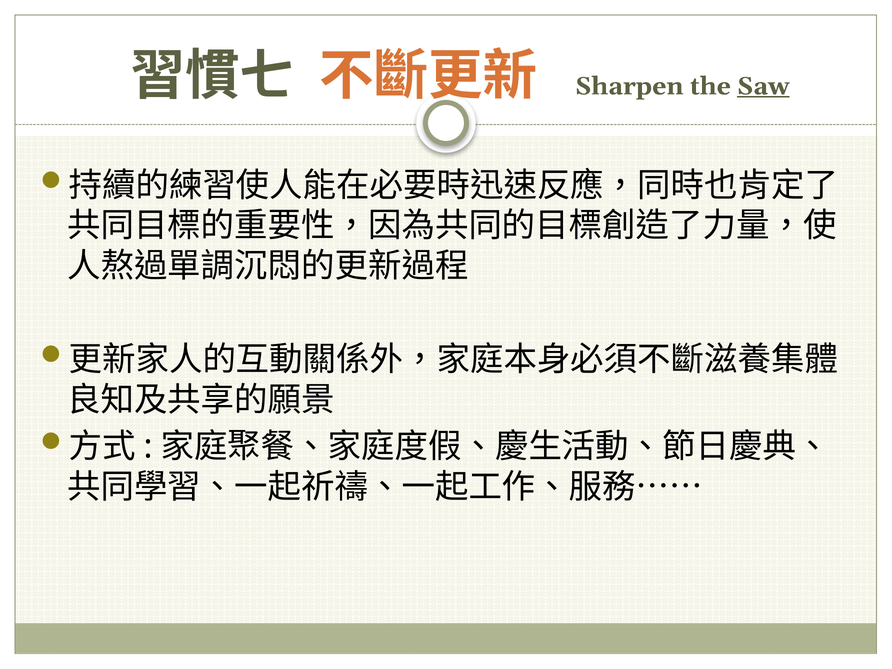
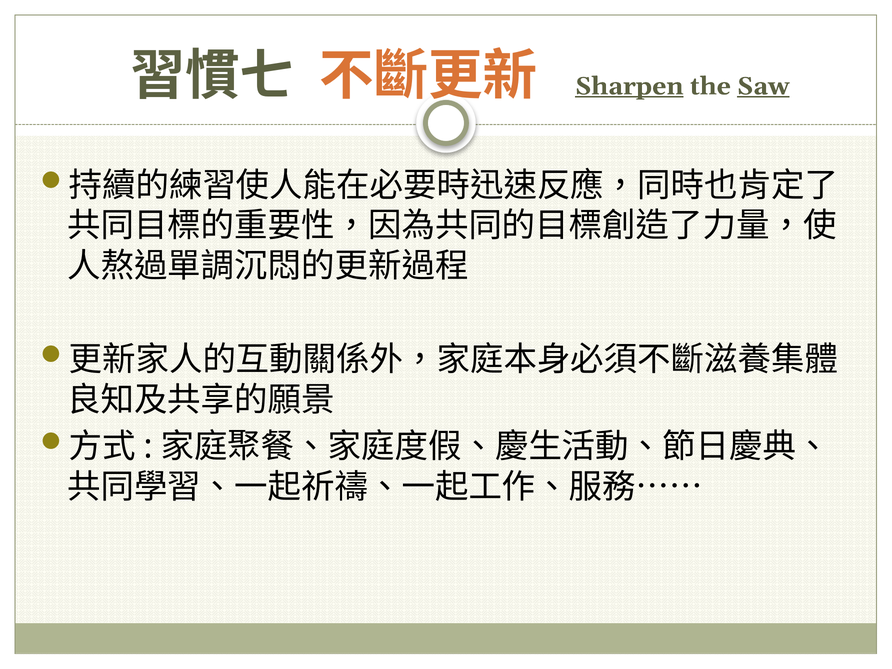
Sharpen underline: none -> present
